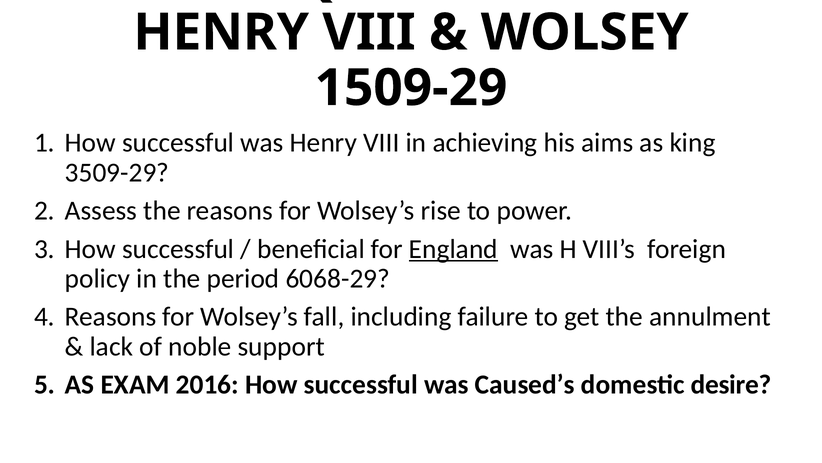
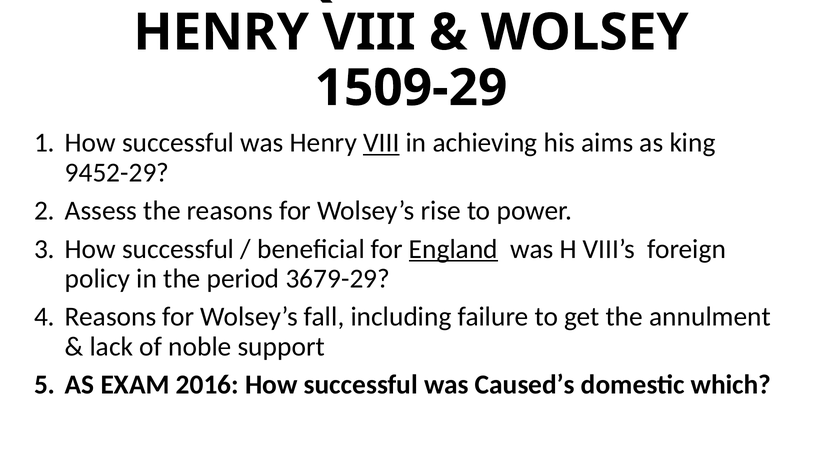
VIII at (381, 143) underline: none -> present
3509-29: 3509-29 -> 9452-29
6068-29: 6068-29 -> 3679-29
desire: desire -> which
